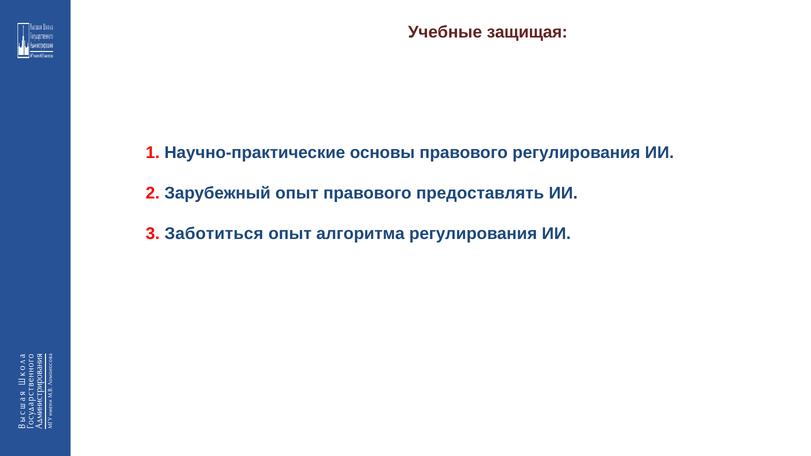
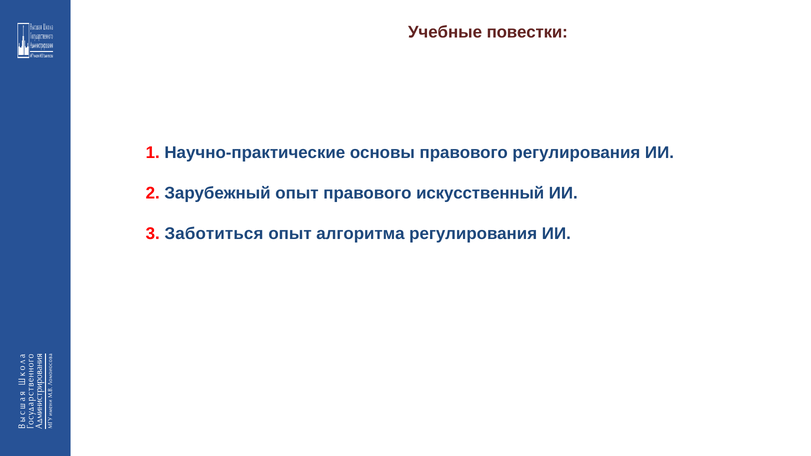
защищая: защищая -> повестки
предоставлять: предоставлять -> искусственный
